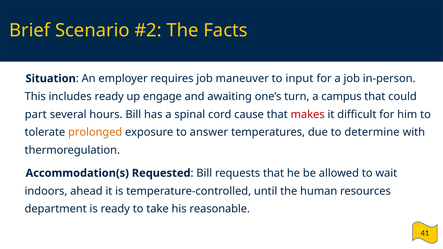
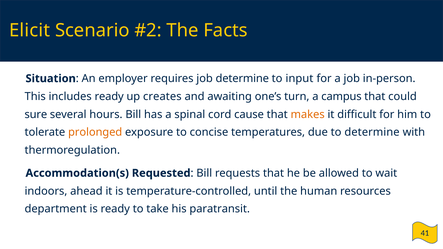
Brief: Brief -> Elicit
job maneuver: maneuver -> determine
engage: engage -> creates
part: part -> sure
makes colour: red -> orange
answer: answer -> concise
reasonable: reasonable -> paratransit
